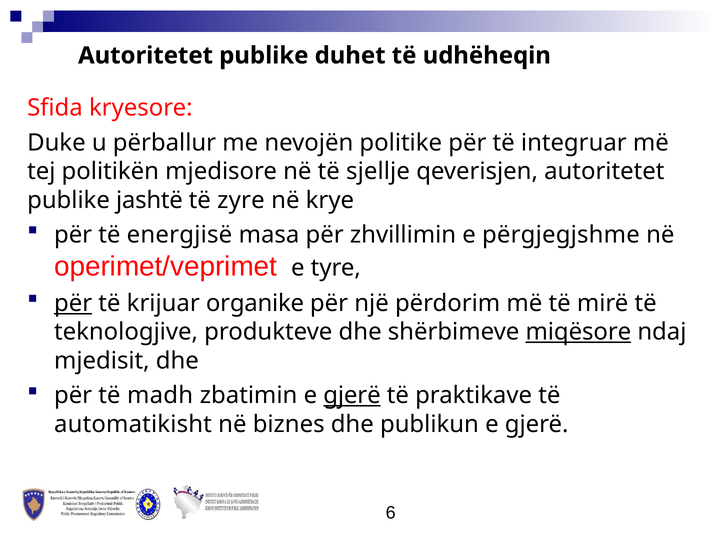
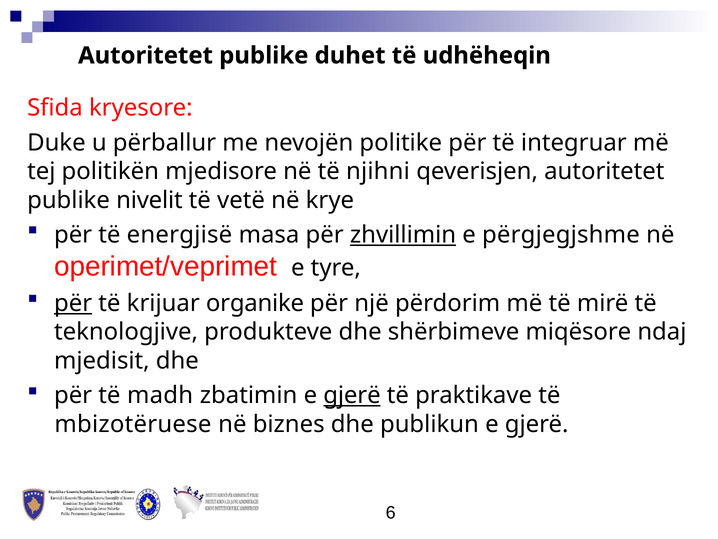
sjellje: sjellje -> njihni
jashtë: jashtë -> nivelit
zyre: zyre -> vetë
zhvillimin underline: none -> present
miqësore underline: present -> none
automatikisht: automatikisht -> mbizotëruese
